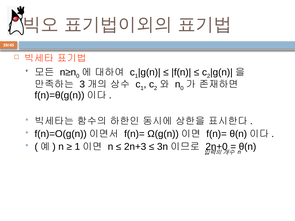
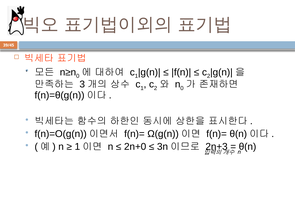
2n+3: 2n+3 -> 2n+0
2n+0: 2n+0 -> 2n+3
